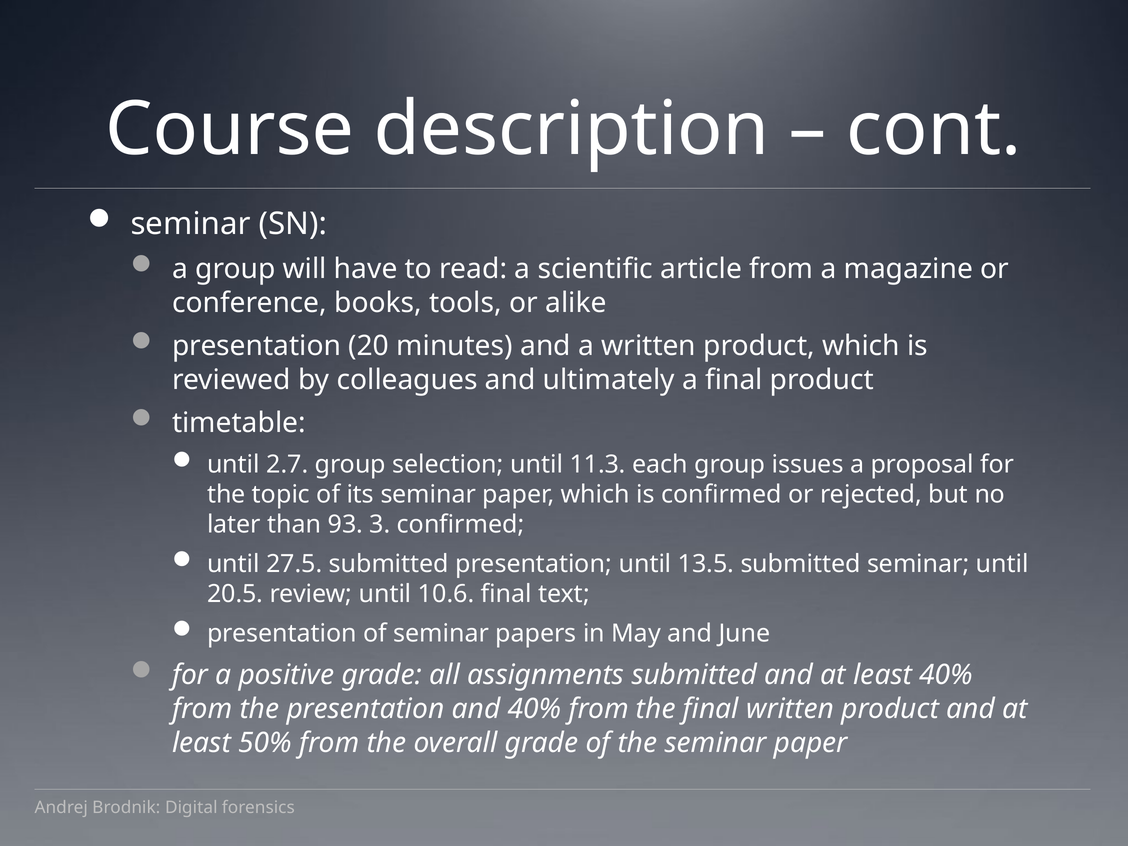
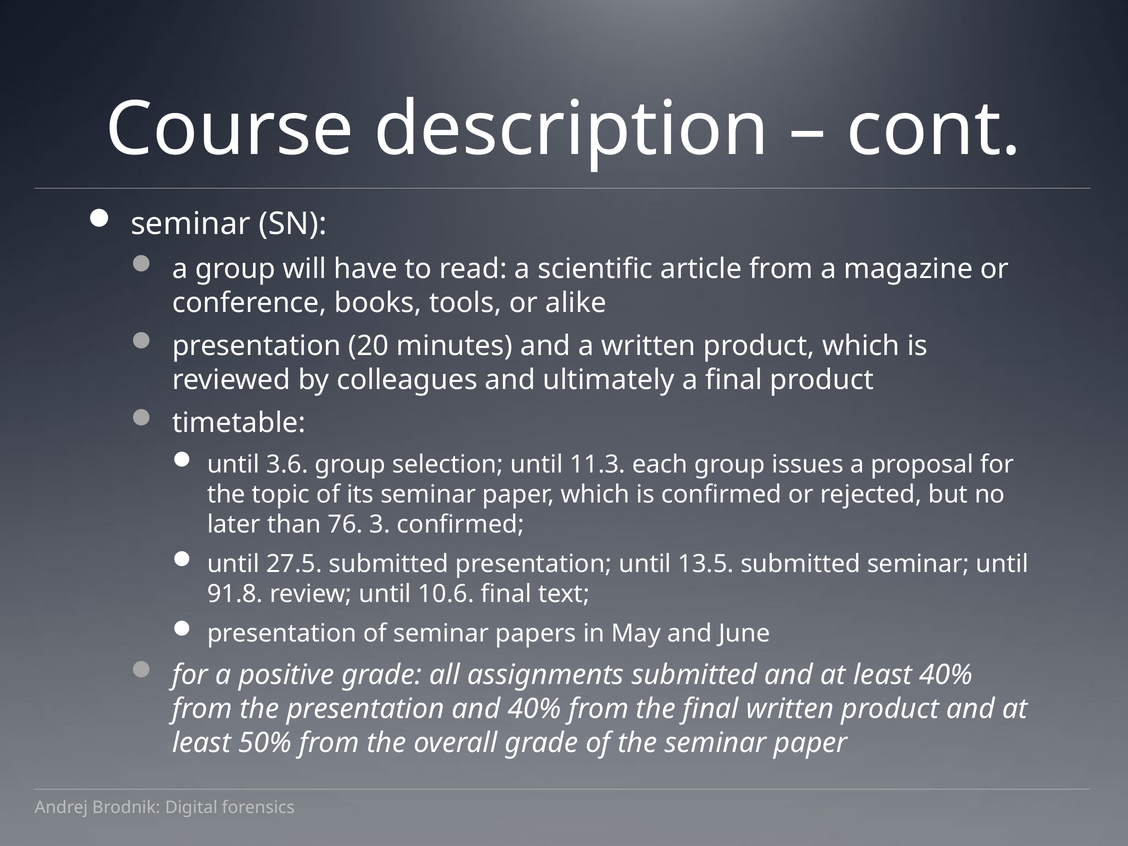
2.7: 2.7 -> 3.6
93: 93 -> 76
20.5: 20.5 -> 91.8
